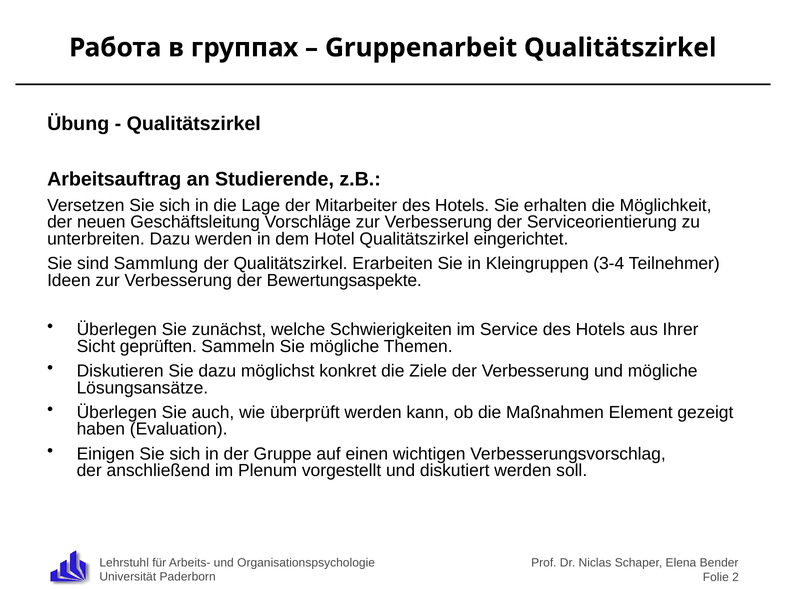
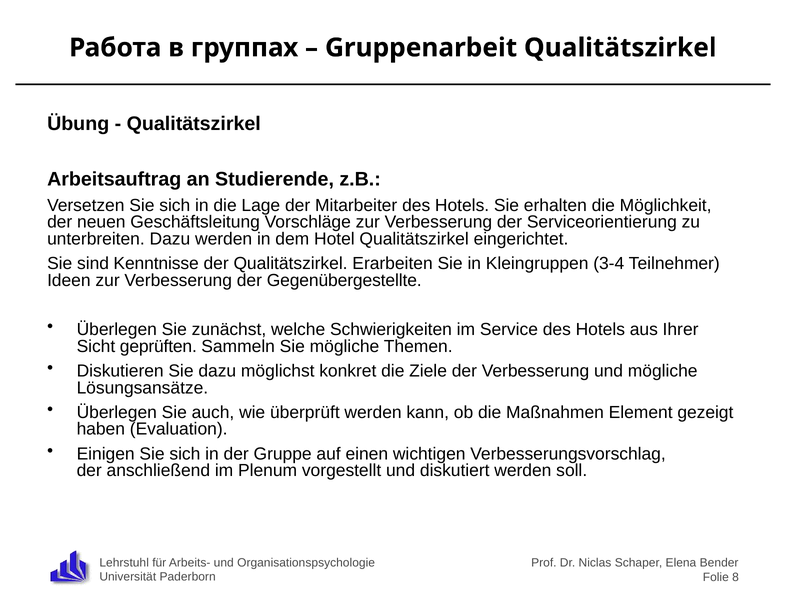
Sammlung: Sammlung -> Kenntnisse
Bewertungsaspekte: Bewertungsaspekte -> Gegenübergestellte
2: 2 -> 8
